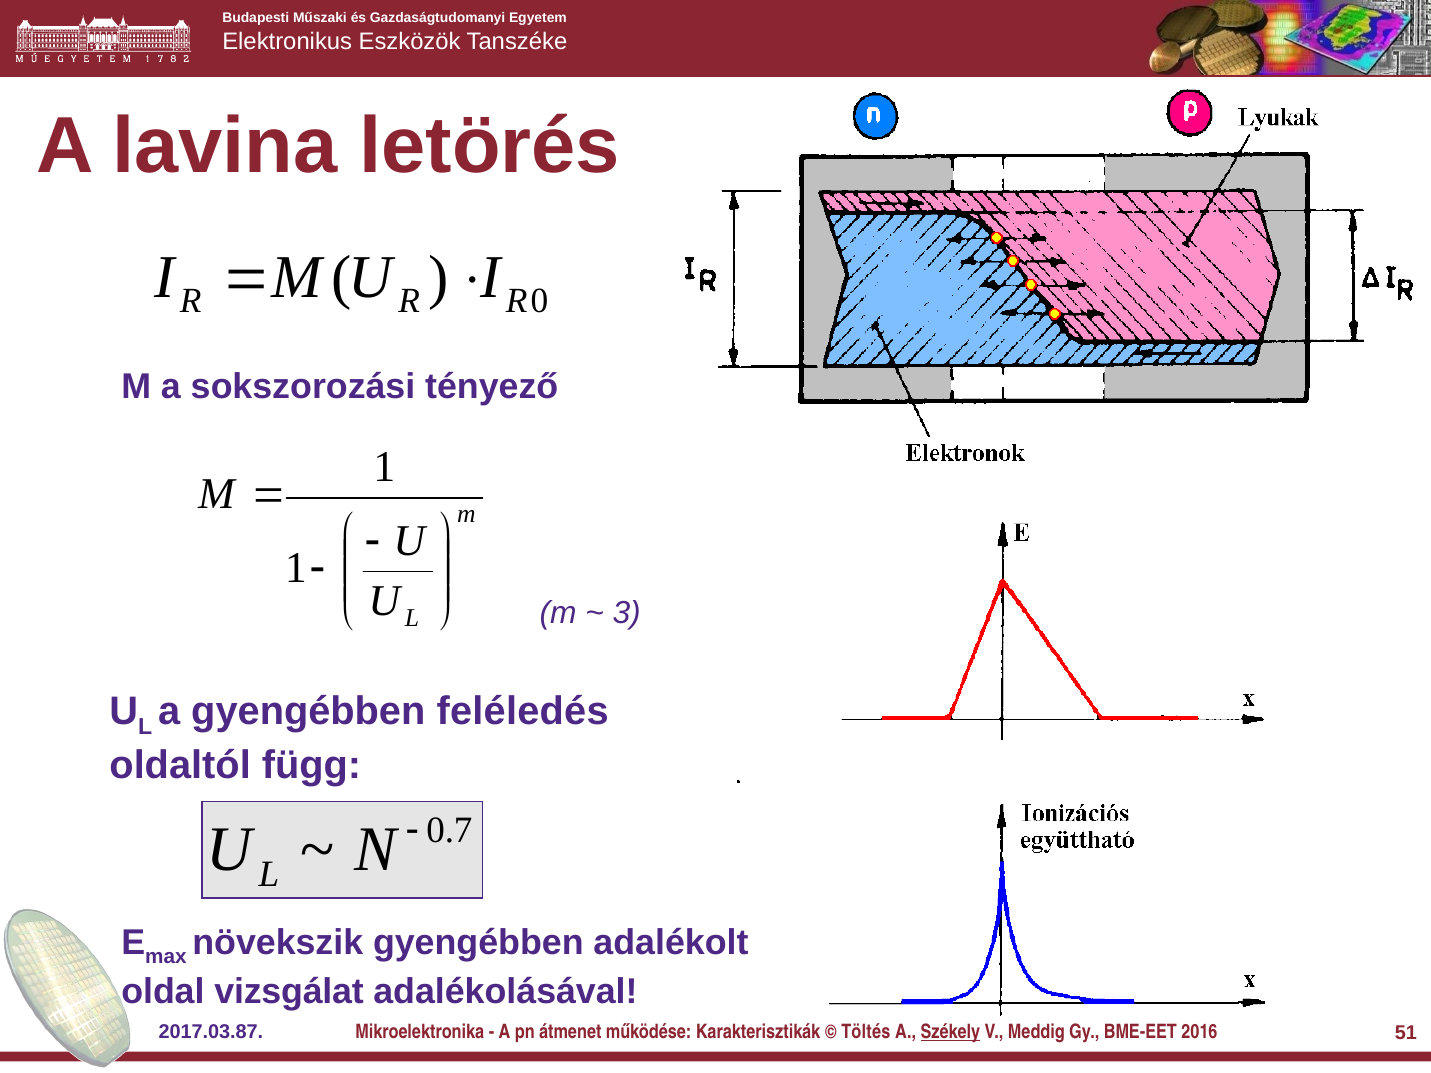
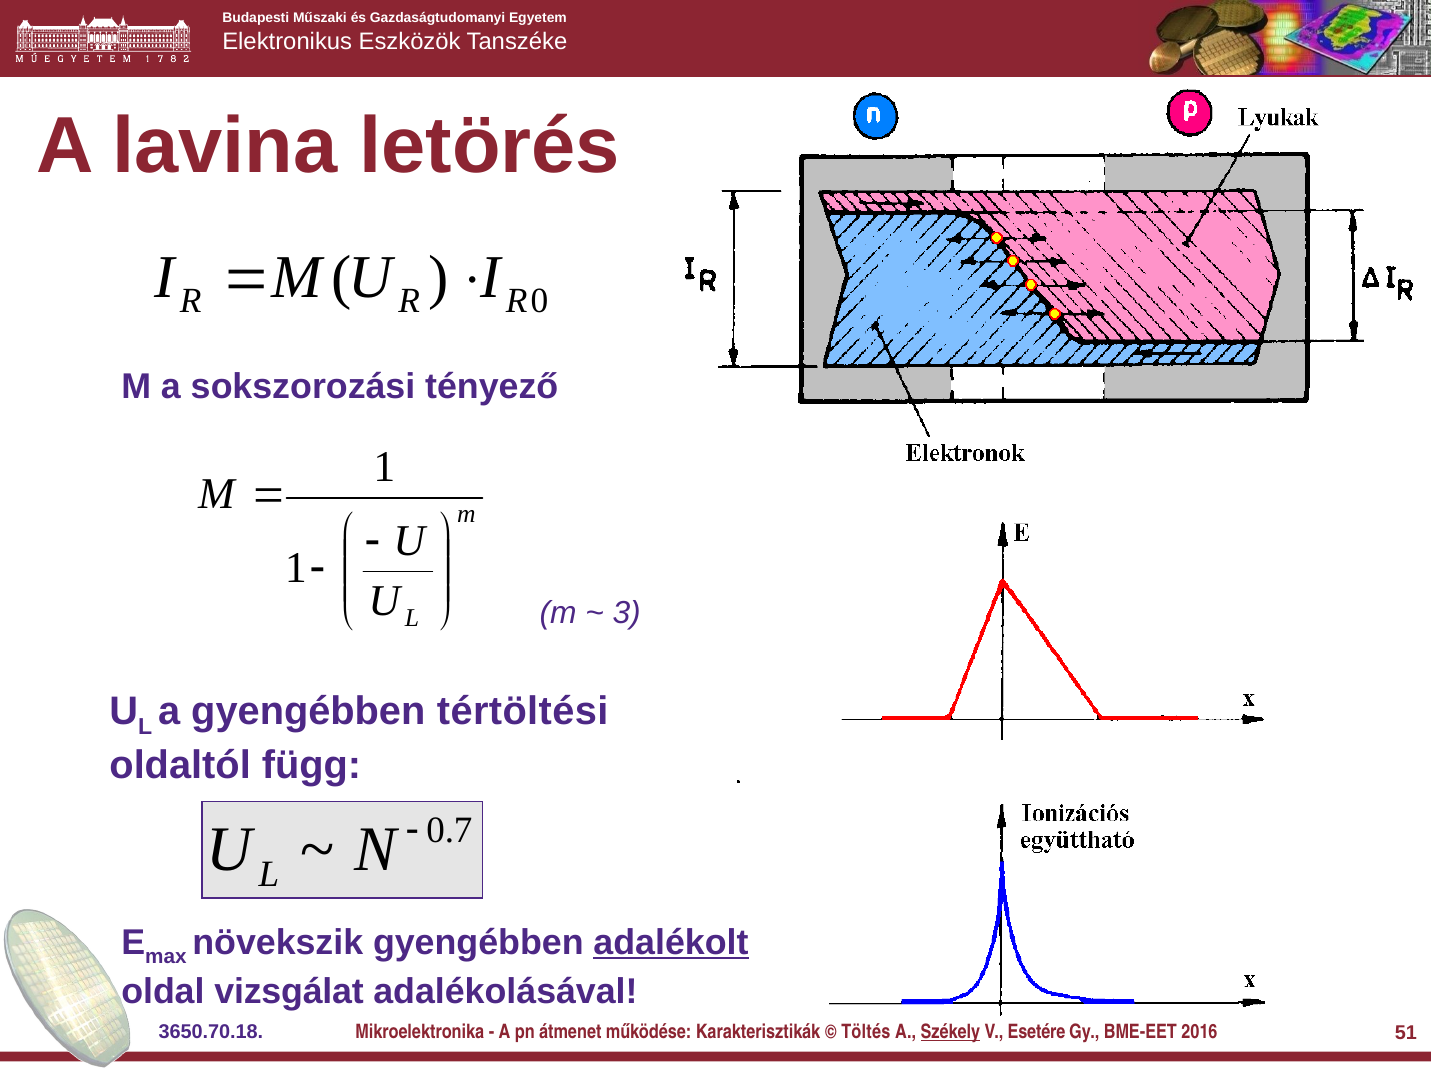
feléledés: feléledés -> tértöltési
adalékolt underline: none -> present
2017.03.87: 2017.03.87 -> 3650.70.18
Meddig: Meddig -> Esetére
